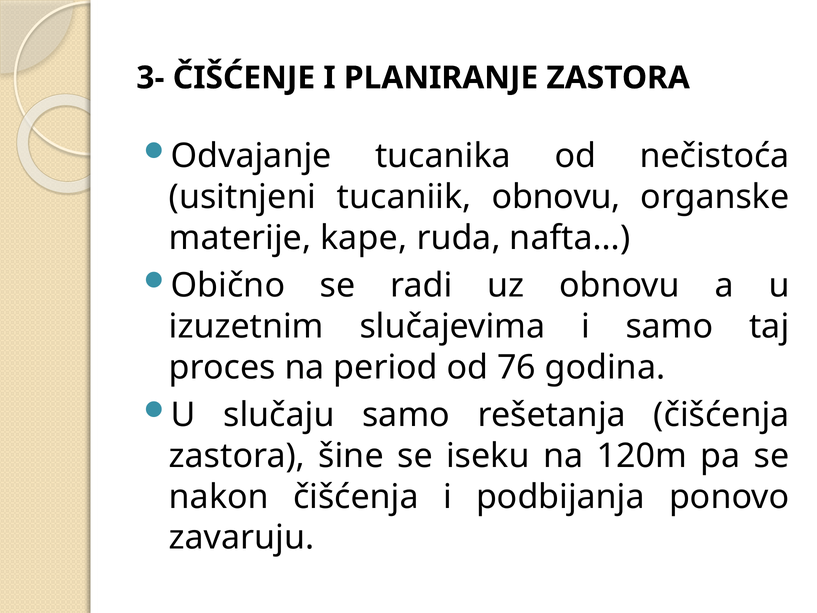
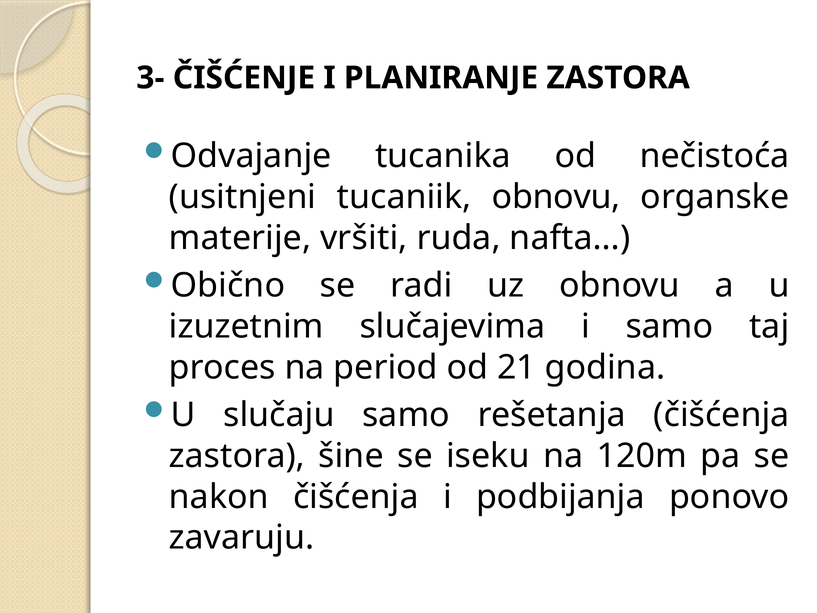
kape: kape -> vršiti
76: 76 -> 21
